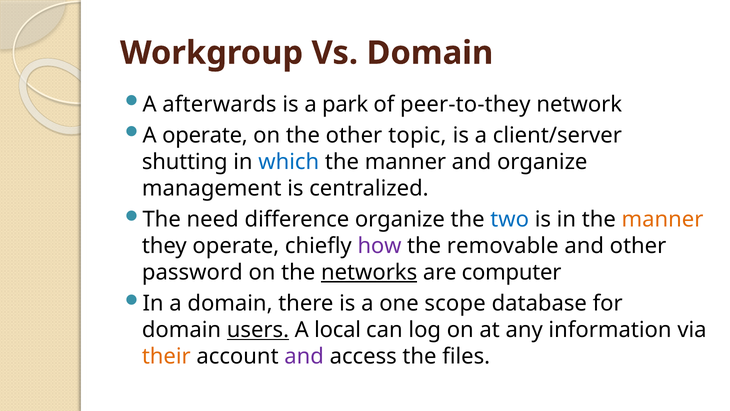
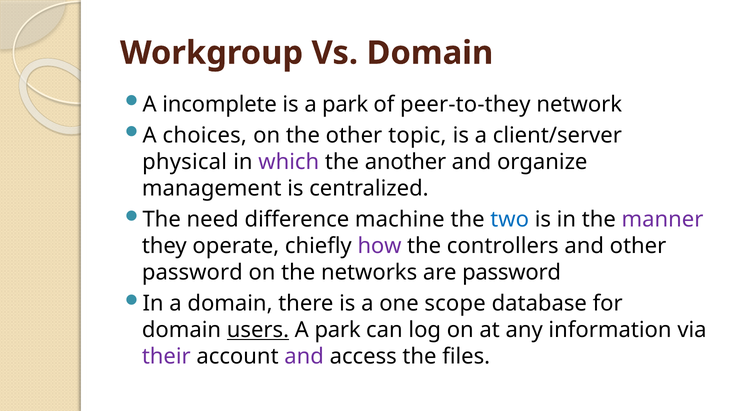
afterwards: afterwards -> incomplete
A operate: operate -> choices
shutting: shutting -> physical
which colour: blue -> purple
manner at (405, 162): manner -> another
difference organize: organize -> machine
manner at (662, 219) colour: orange -> purple
removable: removable -> controllers
networks underline: present -> none
are computer: computer -> password
local at (338, 330): local -> park
their colour: orange -> purple
